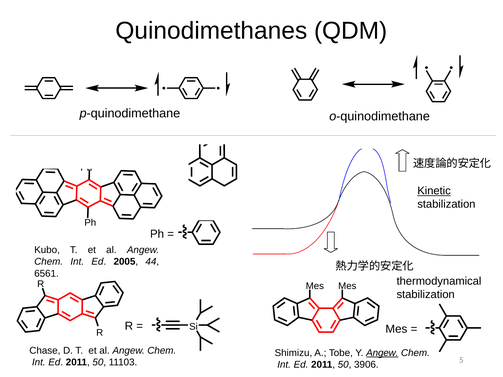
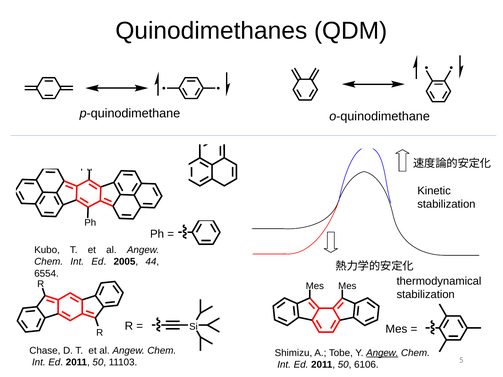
Kinetic underline: present -> none
6561: 6561 -> 6554
3906: 3906 -> 6106
